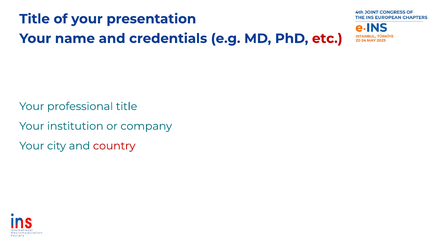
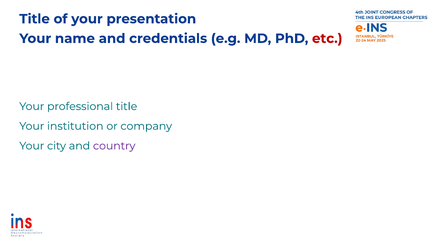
country colour: red -> purple
